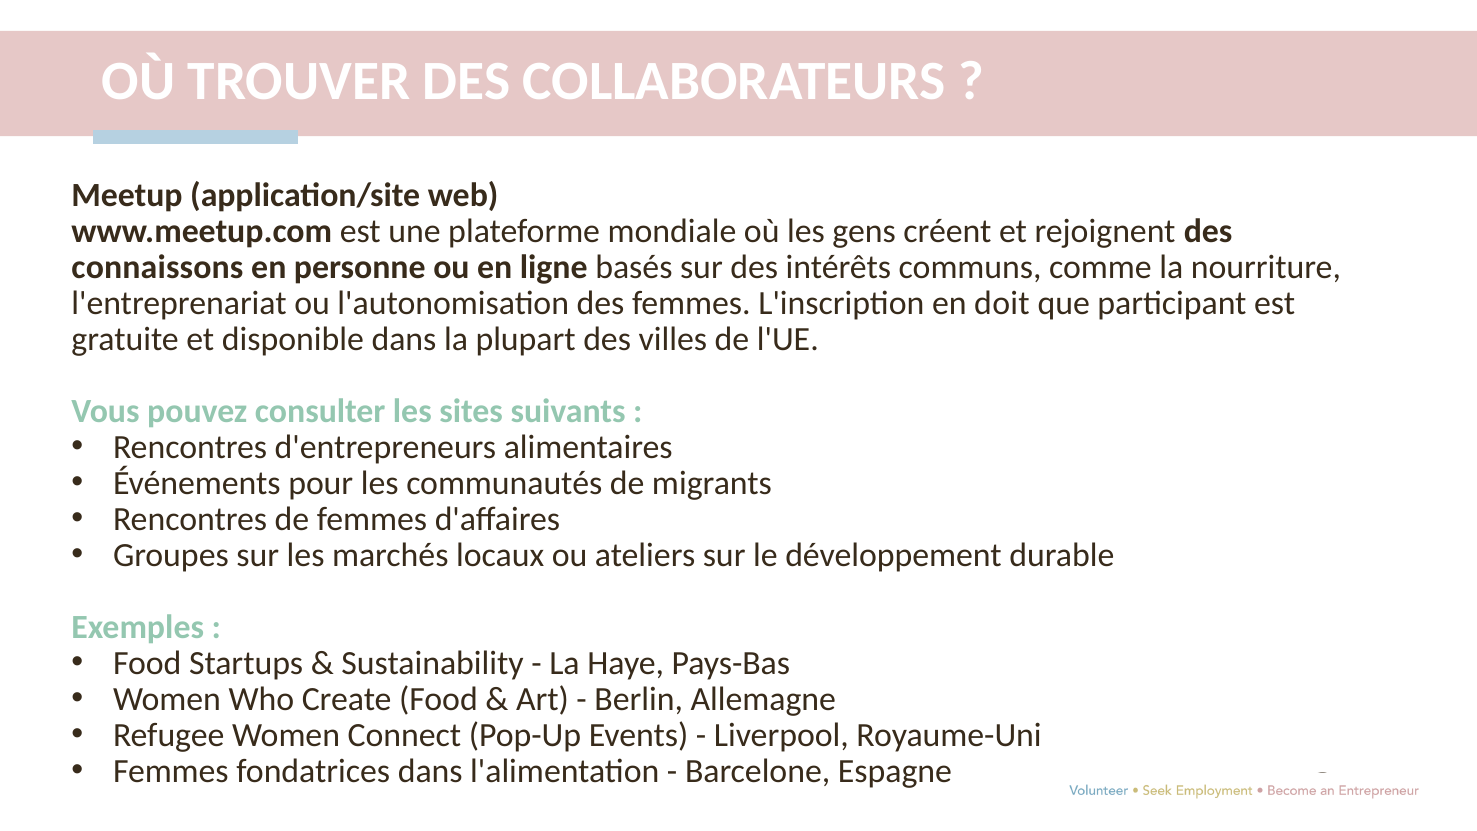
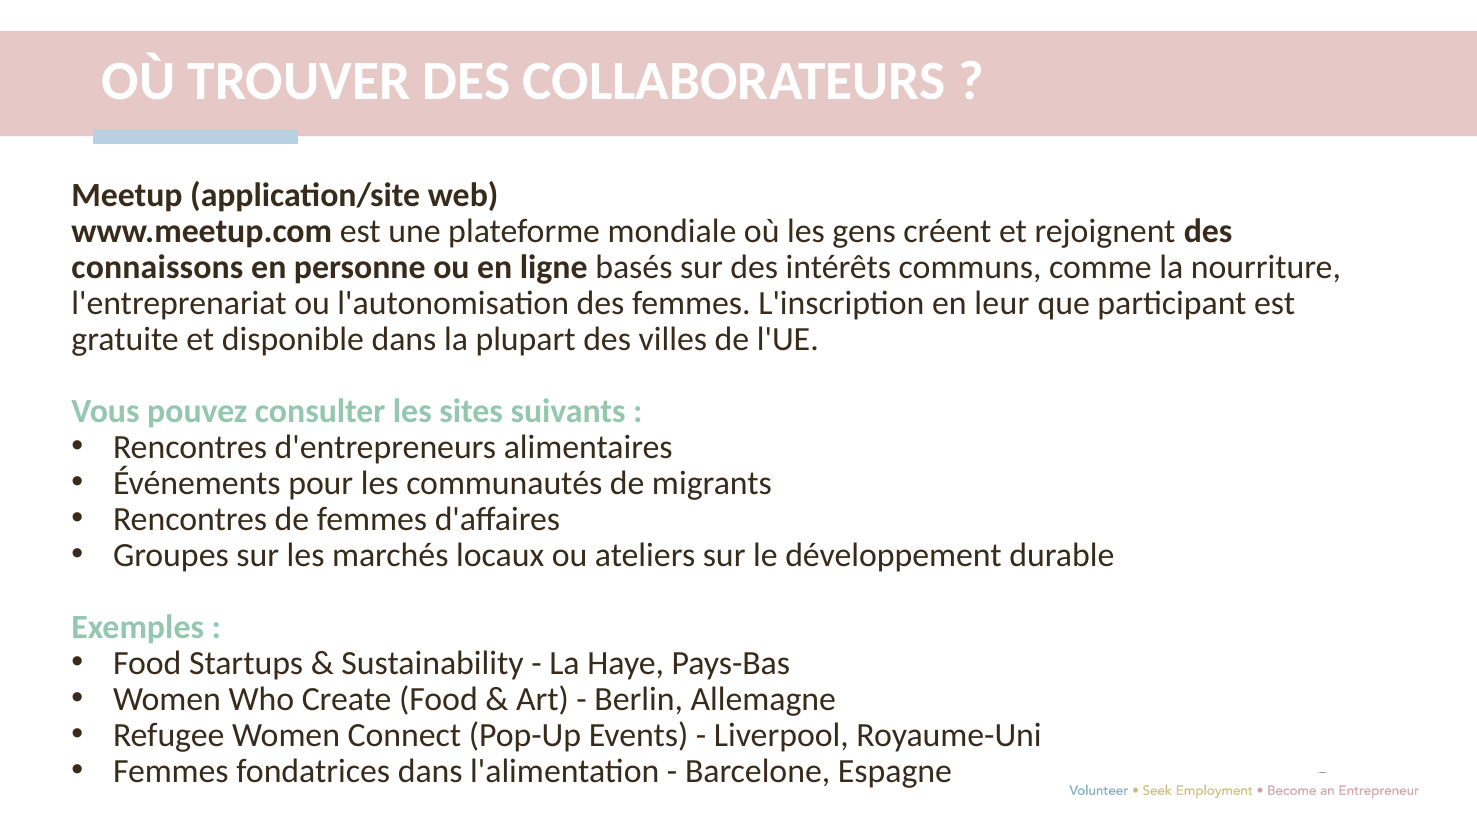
doit: doit -> leur
